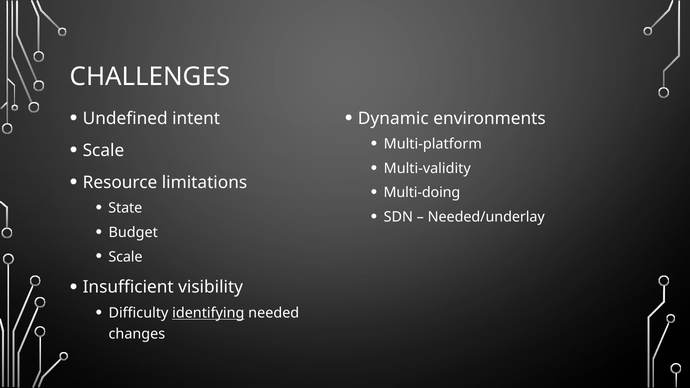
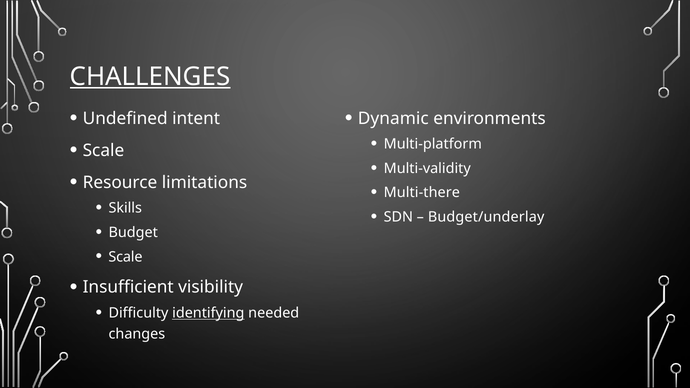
CHALLENGES underline: none -> present
Multi-doing: Multi-doing -> Multi-there
State: State -> Skills
Needed/underlay: Needed/underlay -> Budget/underlay
